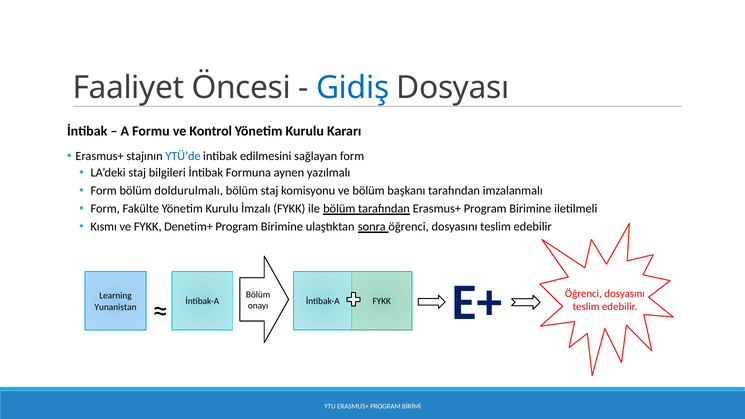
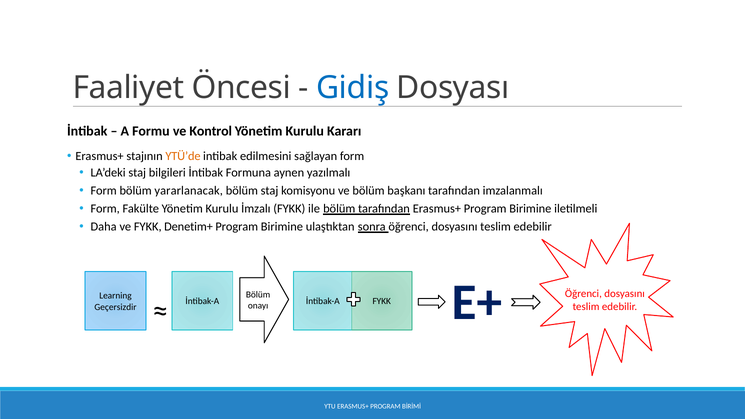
YTÜ’de colour: blue -> orange
doldurulmalı: doldurulmalı -> yararlanacak
Kısmı: Kısmı -> Daha
Yunanistan: Yunanistan -> Geçersizdir
